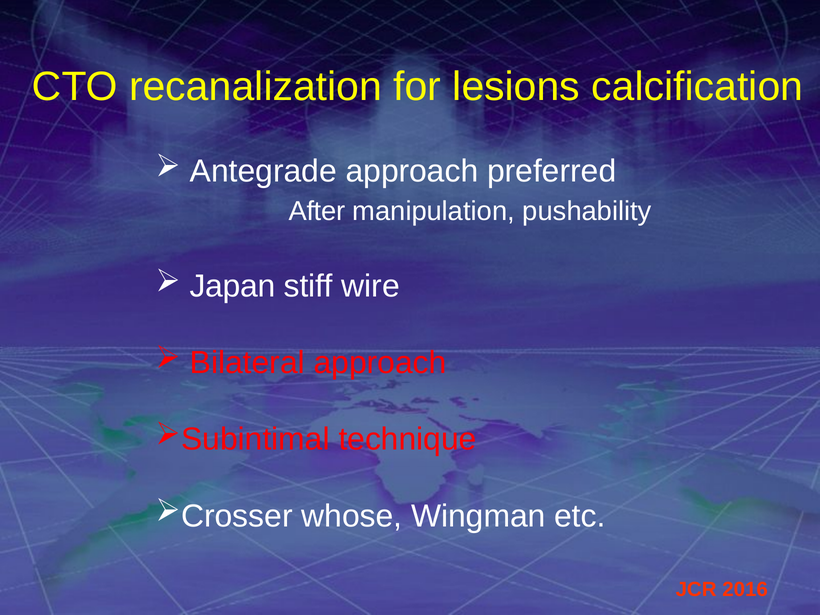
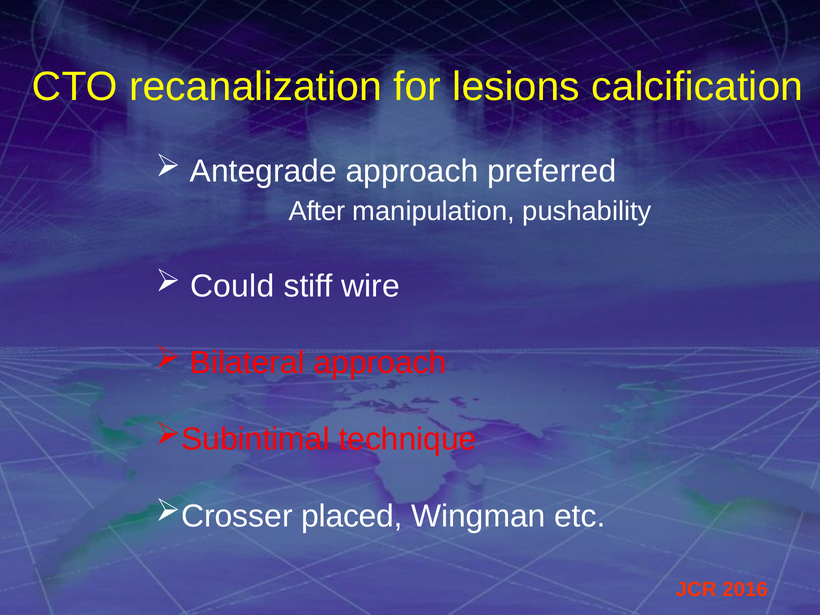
Japan: Japan -> Could
whose: whose -> placed
